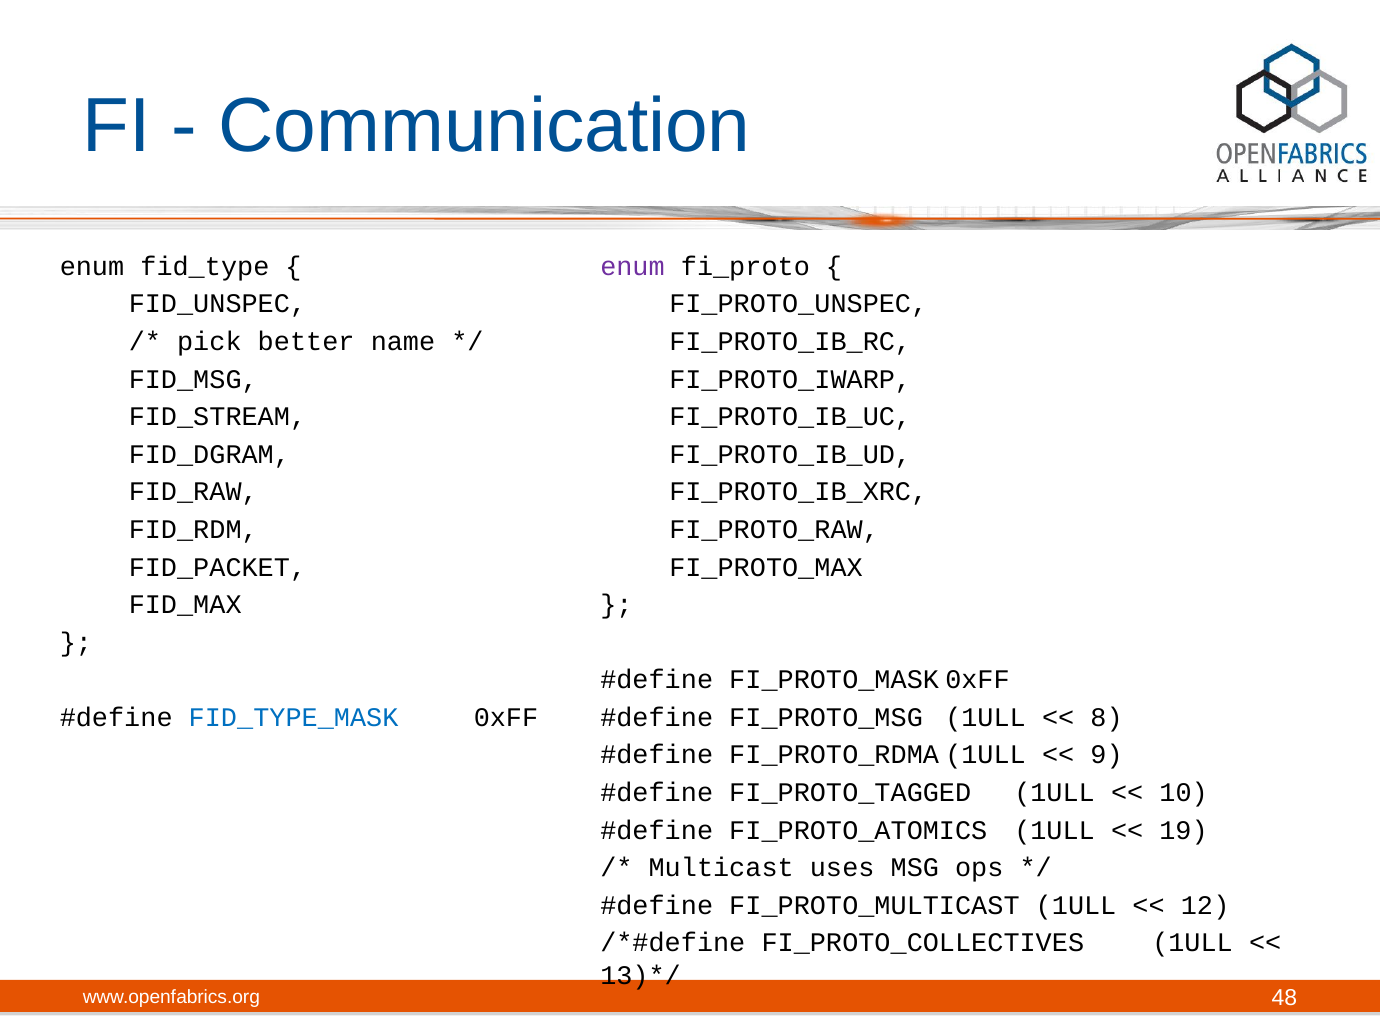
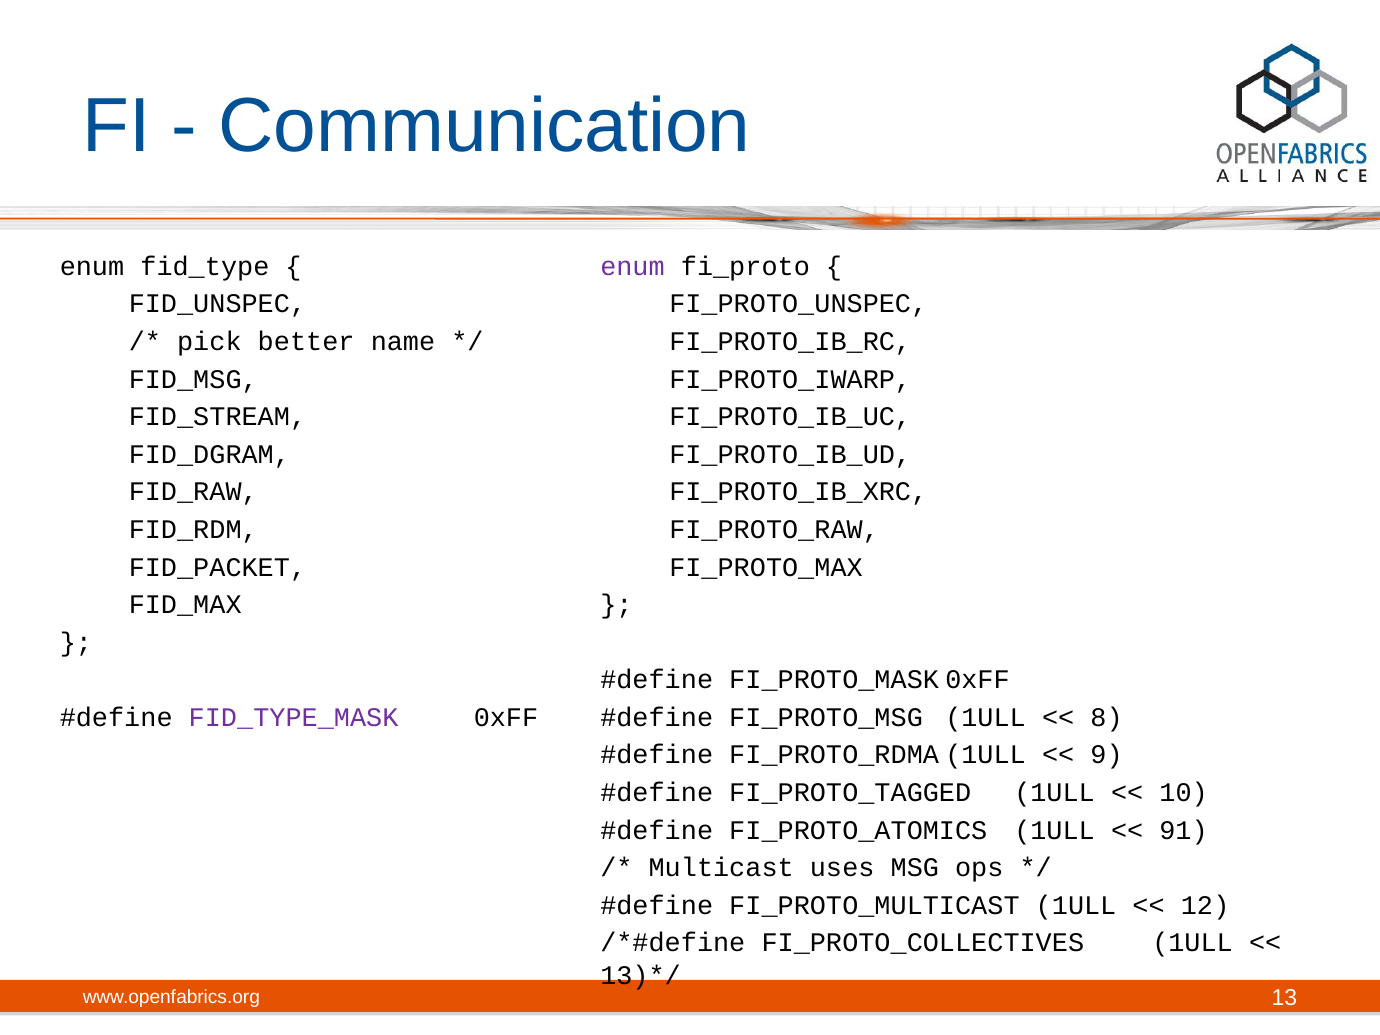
FID_TYPE_MASK colour: blue -> purple
19: 19 -> 91
48: 48 -> 13
